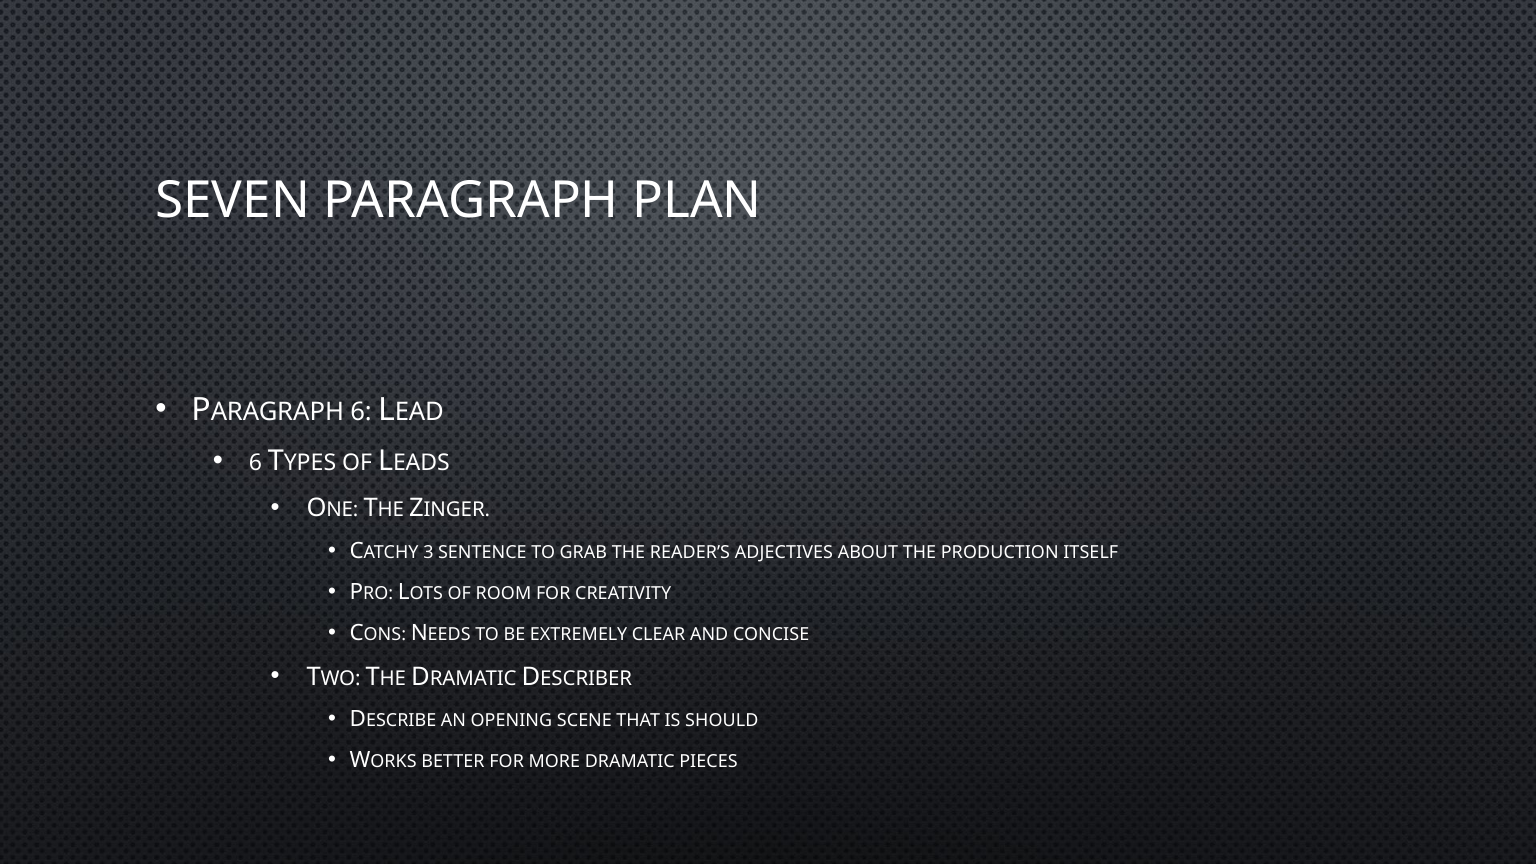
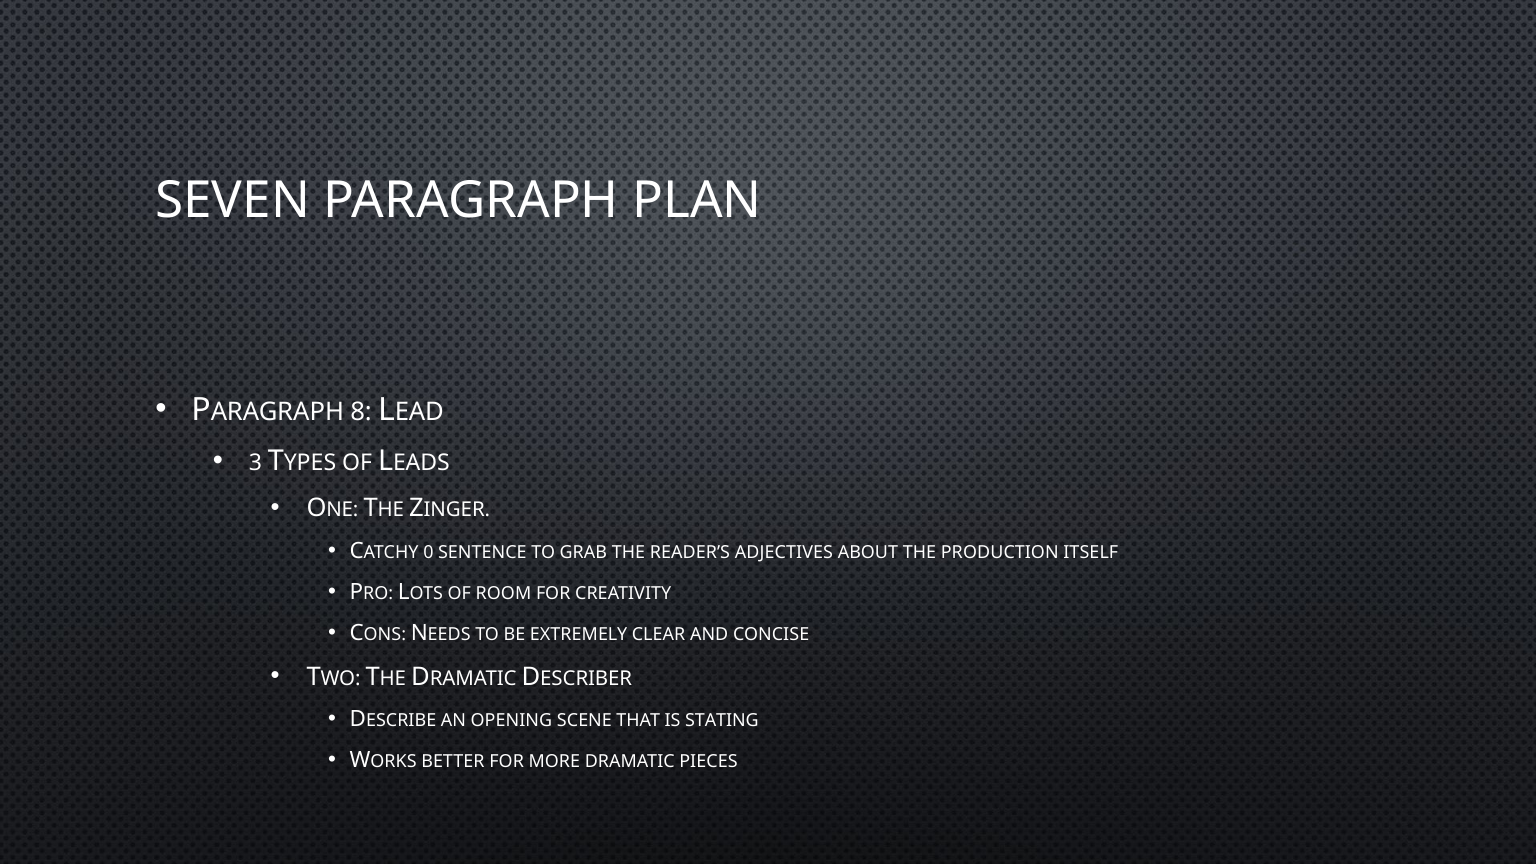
6 at (361, 412): 6 -> 8
6 at (256, 463): 6 -> 3
3: 3 -> 0
SHOULD: SHOULD -> STATING
